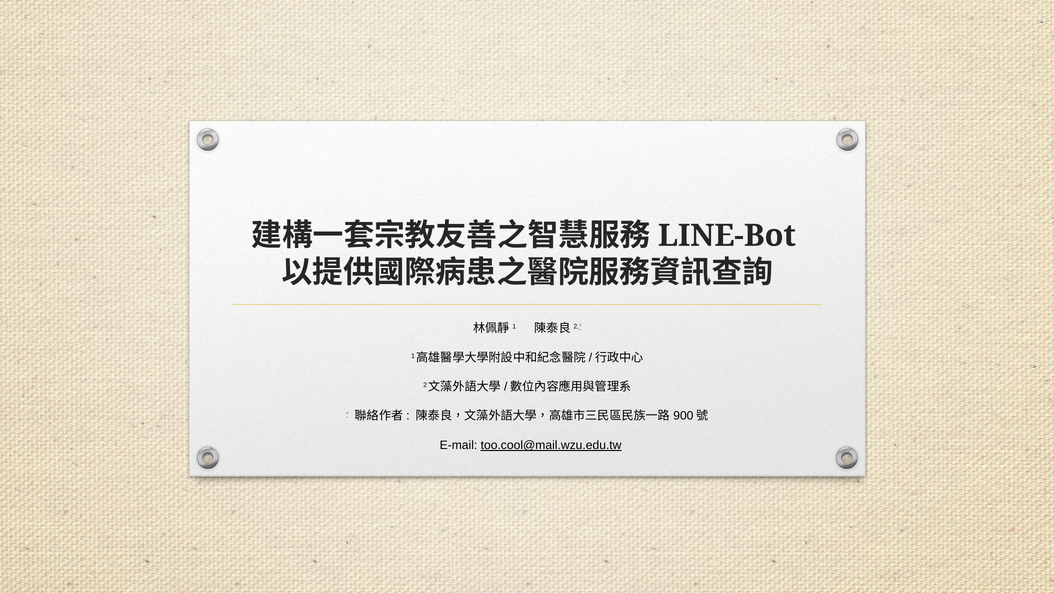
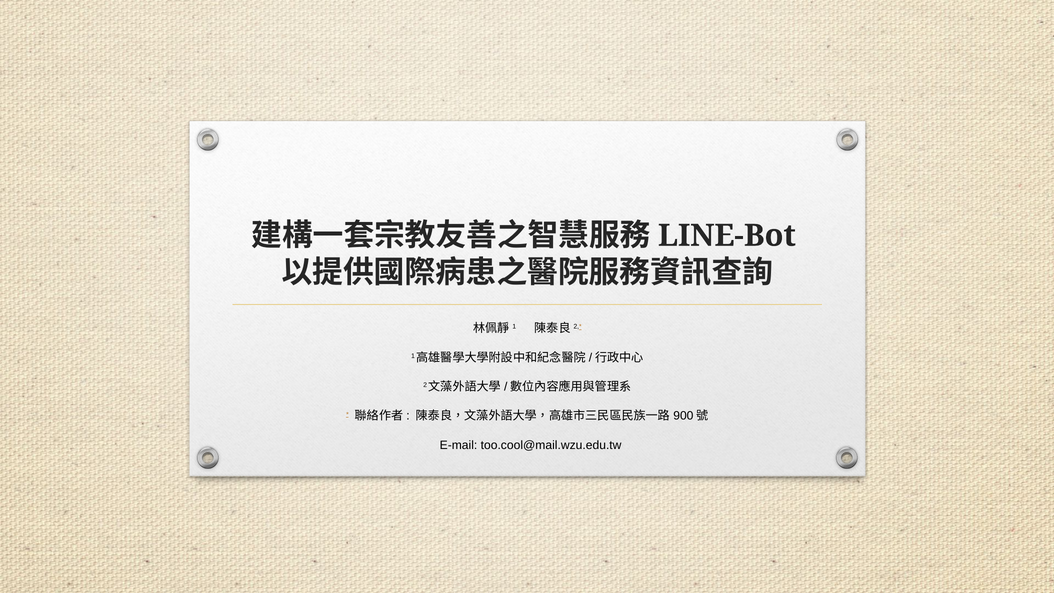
too.cool@mail.wzu.edu.tw underline: present -> none
